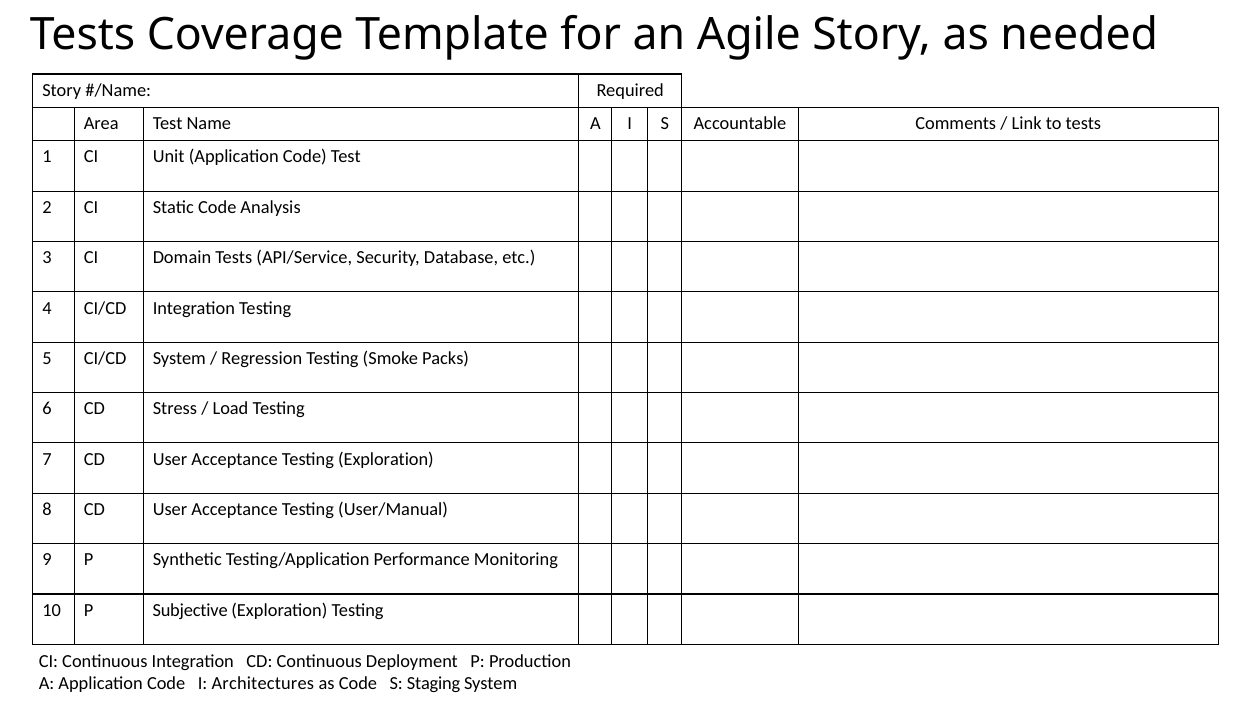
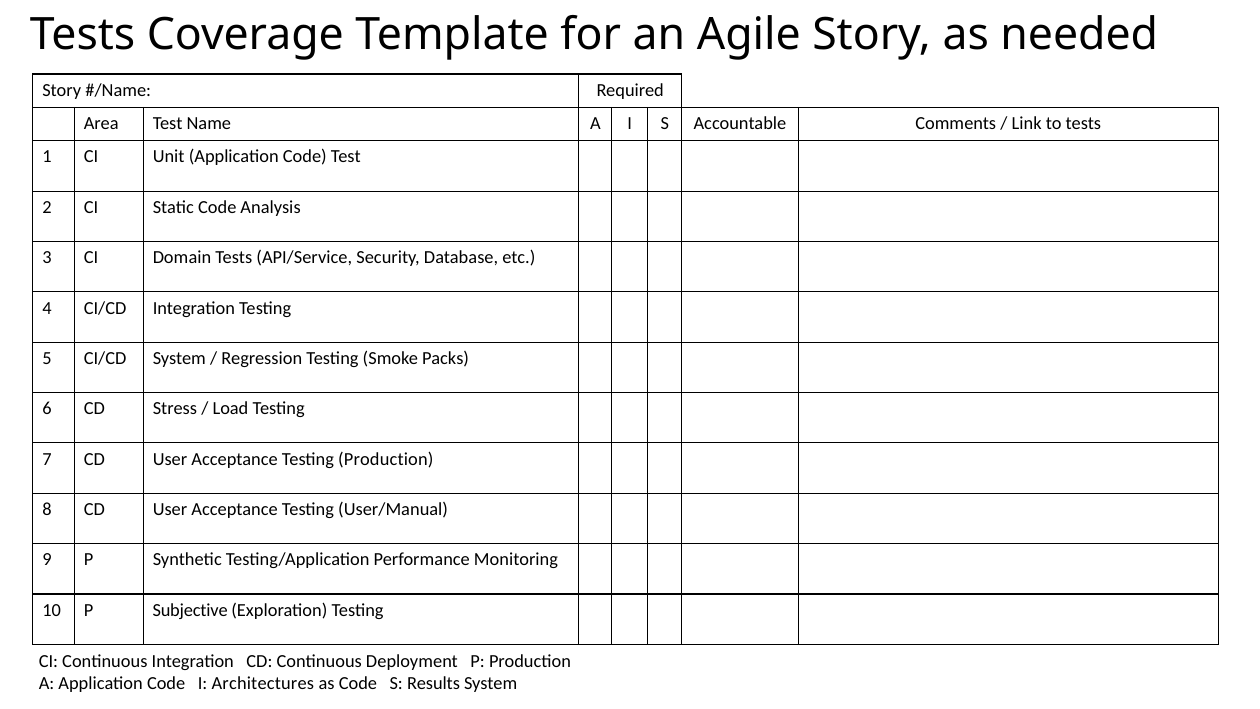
Testing Exploration: Exploration -> Production
Staging: Staging -> Results
